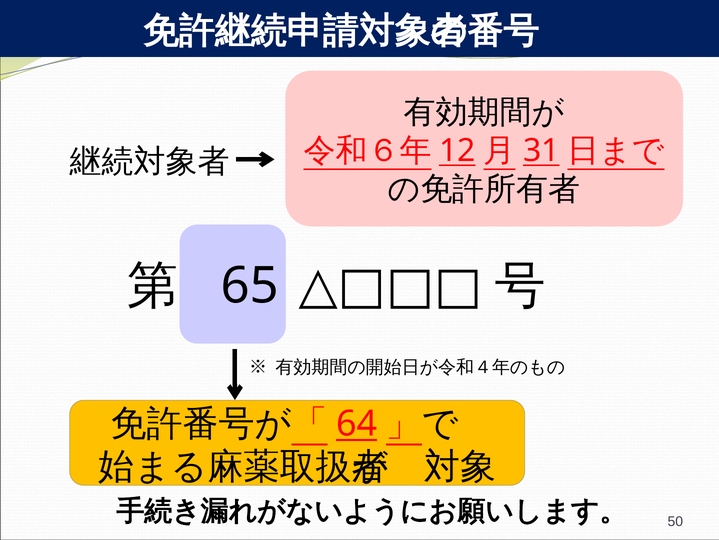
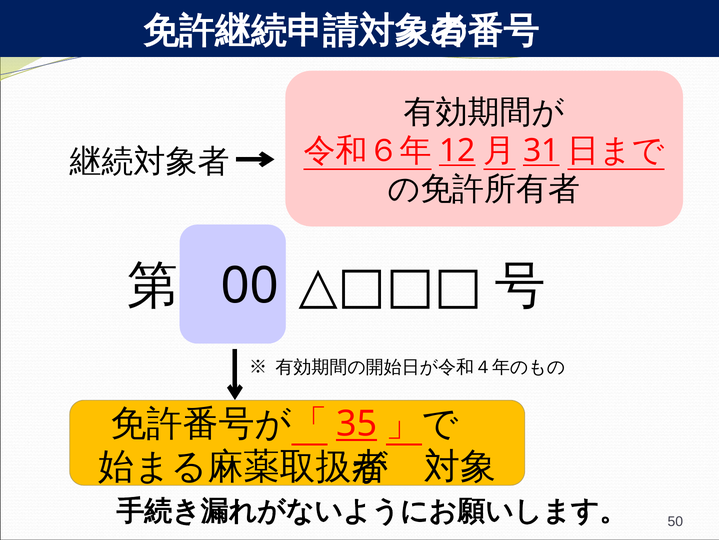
65: 65 -> 00
64: 64 -> 35
